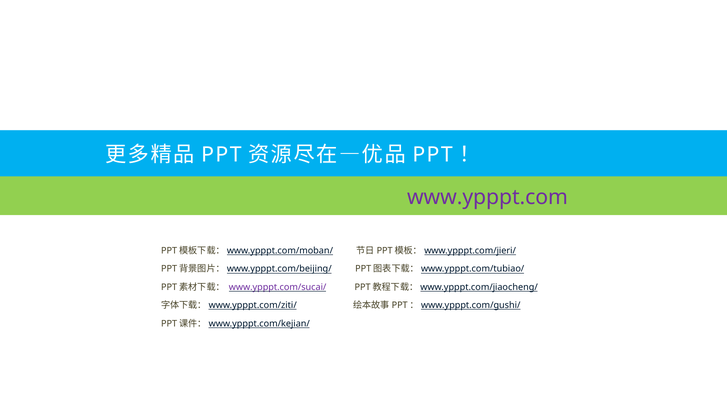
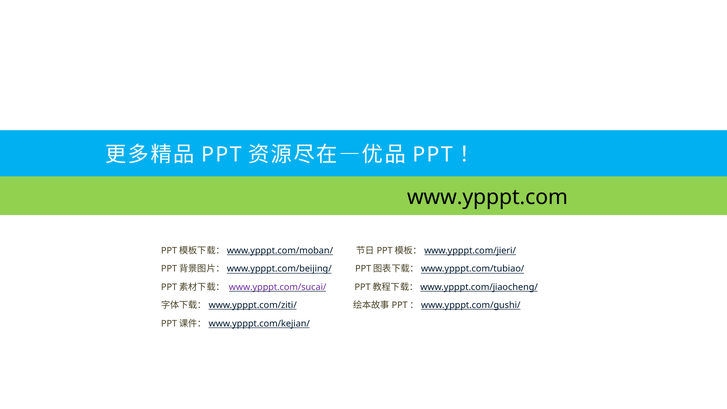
www.ypppt.com colour: purple -> black
